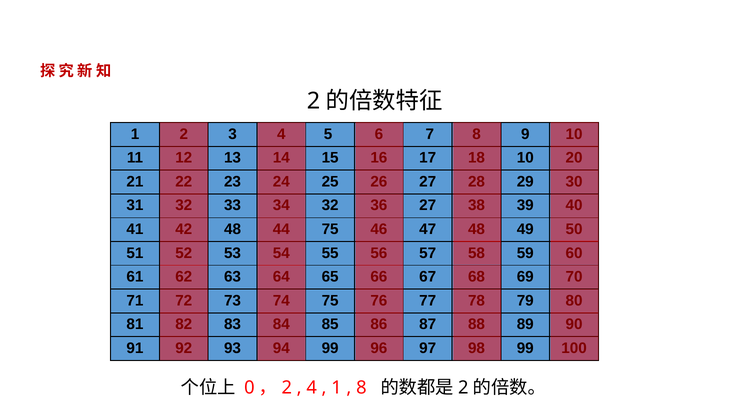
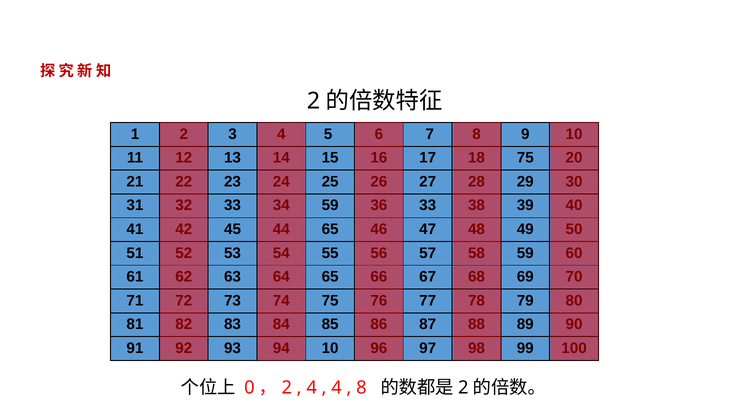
10 at (525, 158): 10 -> 75
32 at (330, 205): 32 -> 59
27 at (428, 205): 27 -> 33
48 at (233, 229): 48 -> 45
75 at (330, 229): 75 -> 65
99 at (330, 348): 99 -> 10
1 at (337, 387): 1 -> 4
